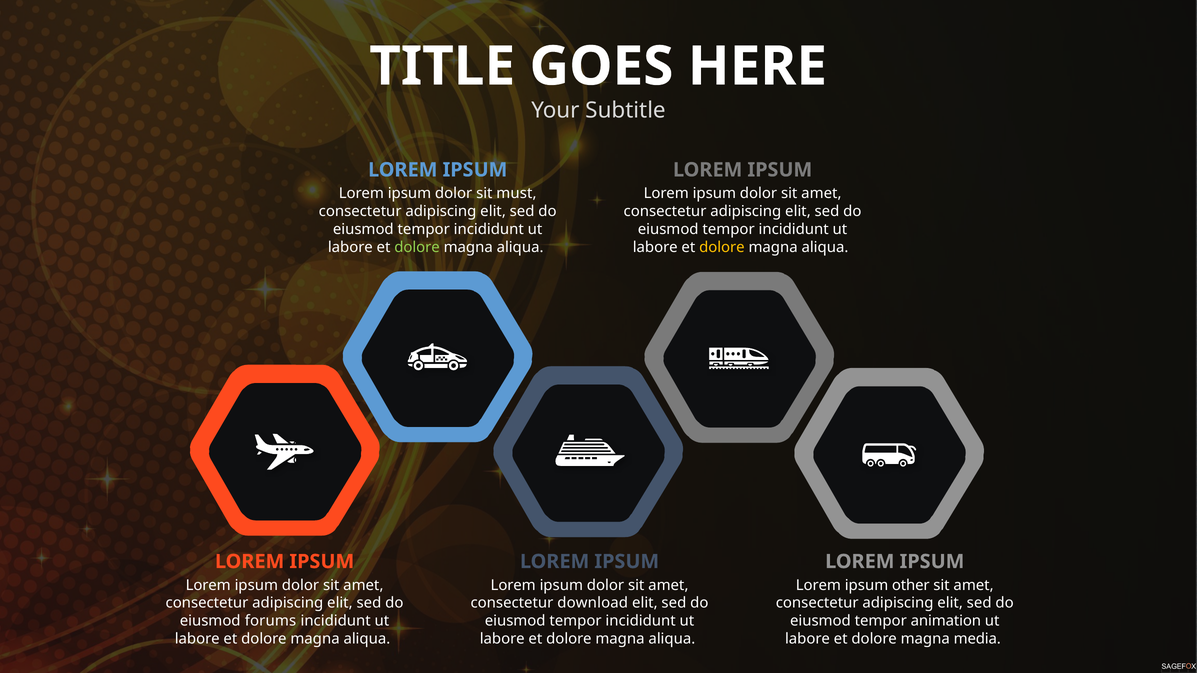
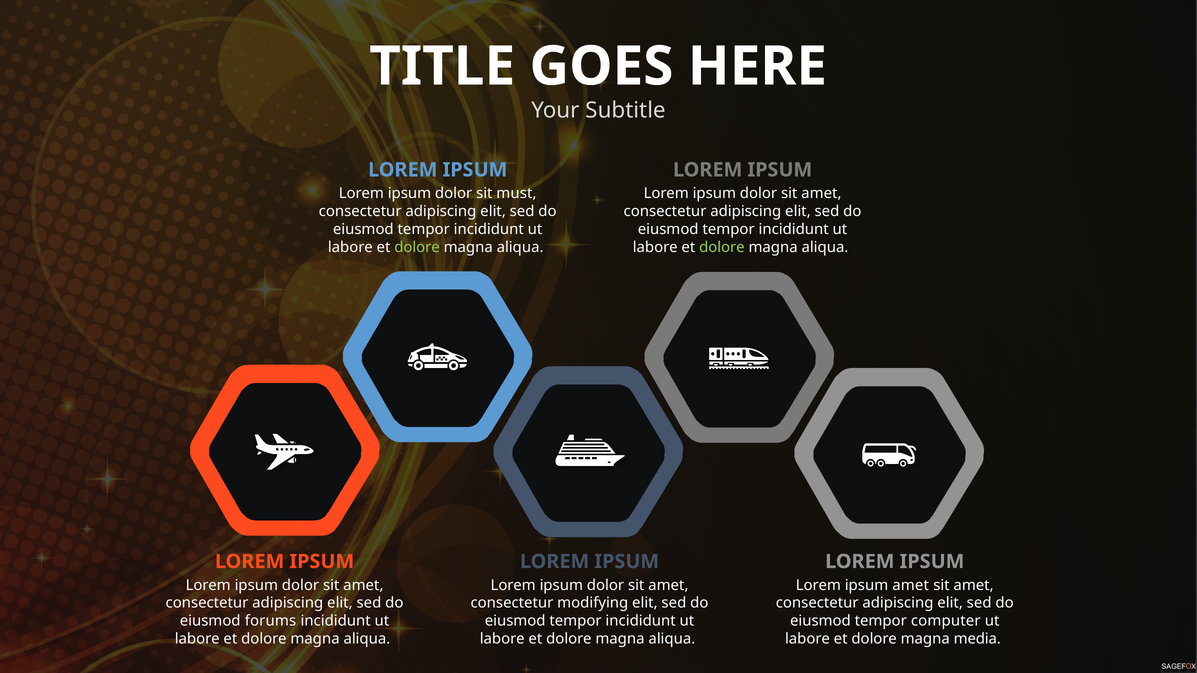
dolore at (722, 247) colour: yellow -> light green
ipsum other: other -> amet
download: download -> modifying
animation: animation -> computer
